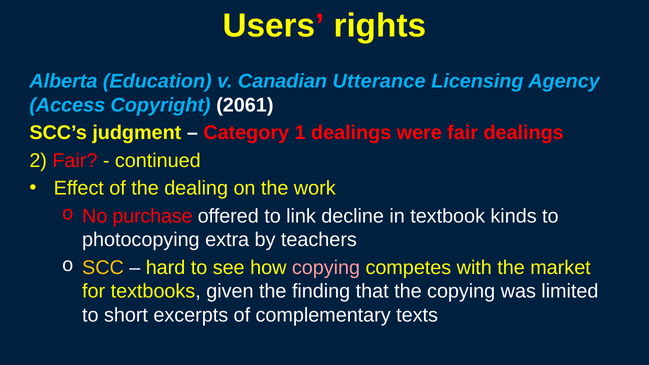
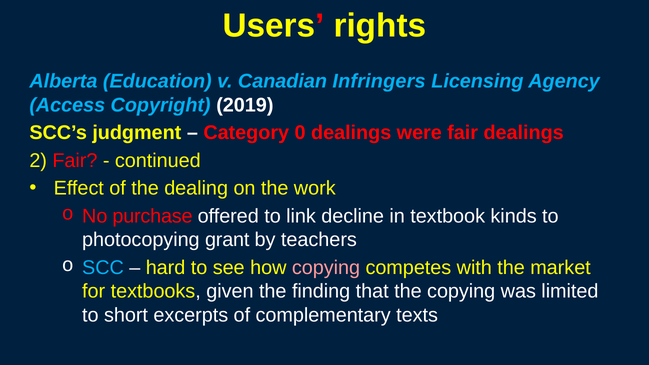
Utterance: Utterance -> Infringers
2061: 2061 -> 2019
1: 1 -> 0
extra: extra -> grant
SCC colour: yellow -> light blue
